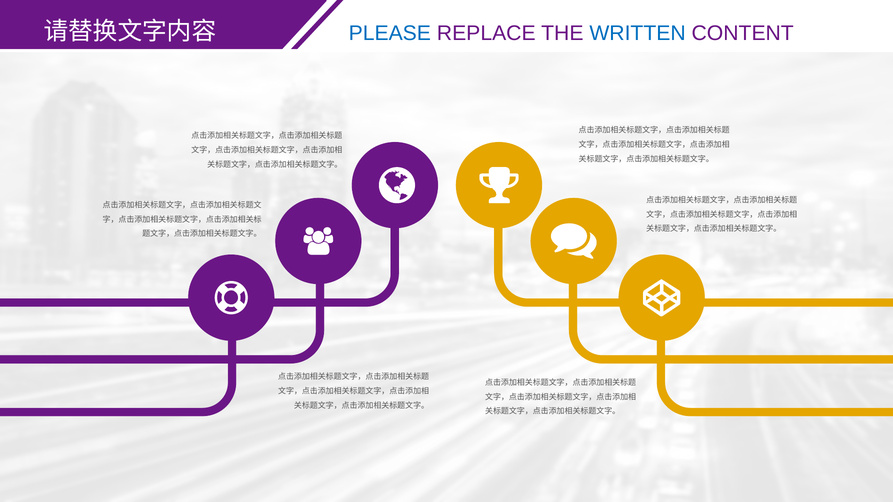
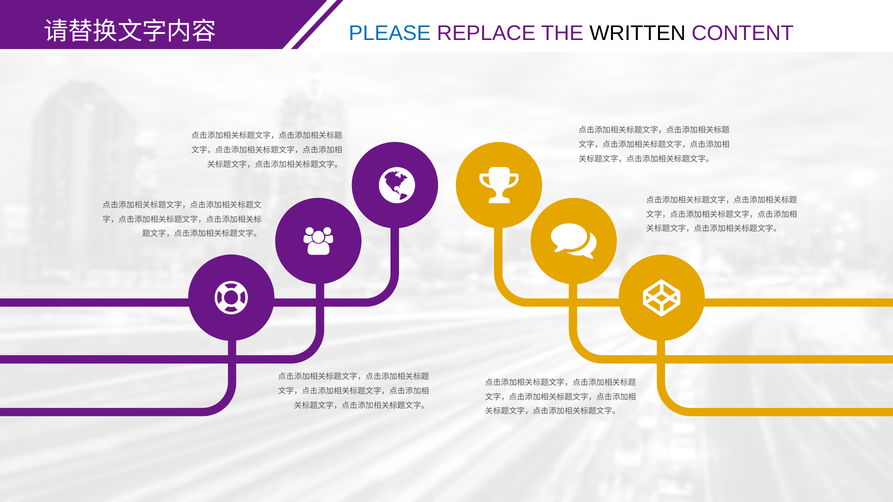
WRITTEN colour: blue -> black
